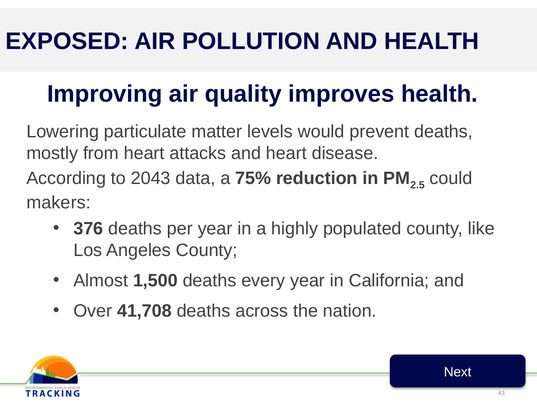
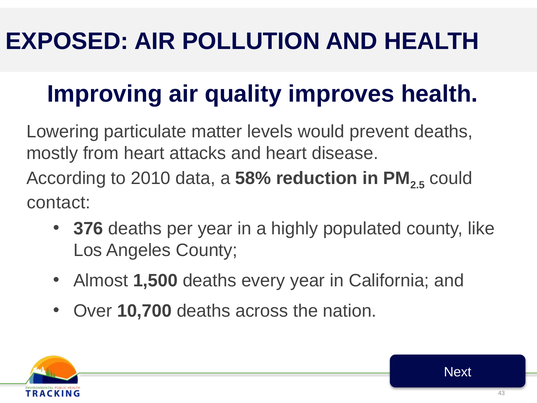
2043: 2043 -> 2010
75%: 75% -> 58%
makers: makers -> contact
41,708: 41,708 -> 10,700
